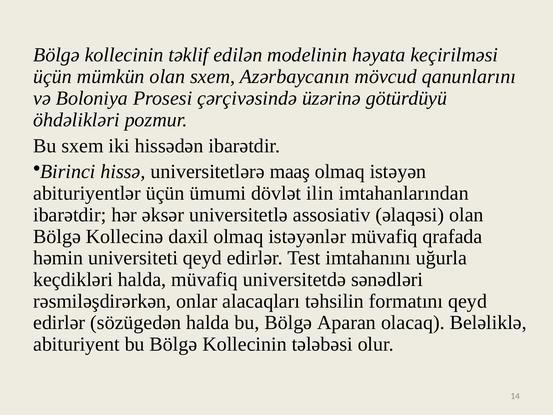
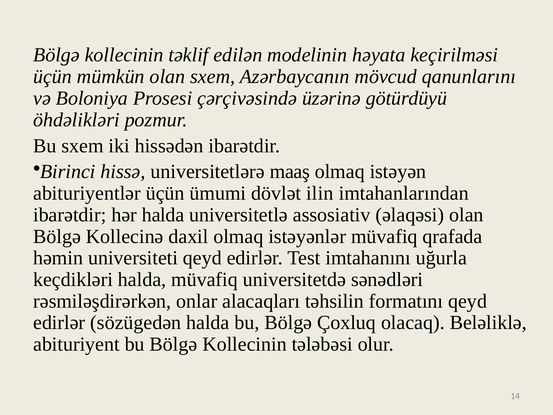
hər əksər: əksər -> halda
Aparan: Aparan -> Çoxluq
